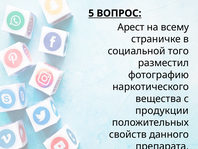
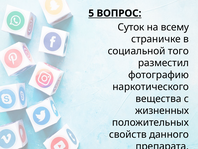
Арест: Арест -> Суток
продукции: продукции -> жизненных
